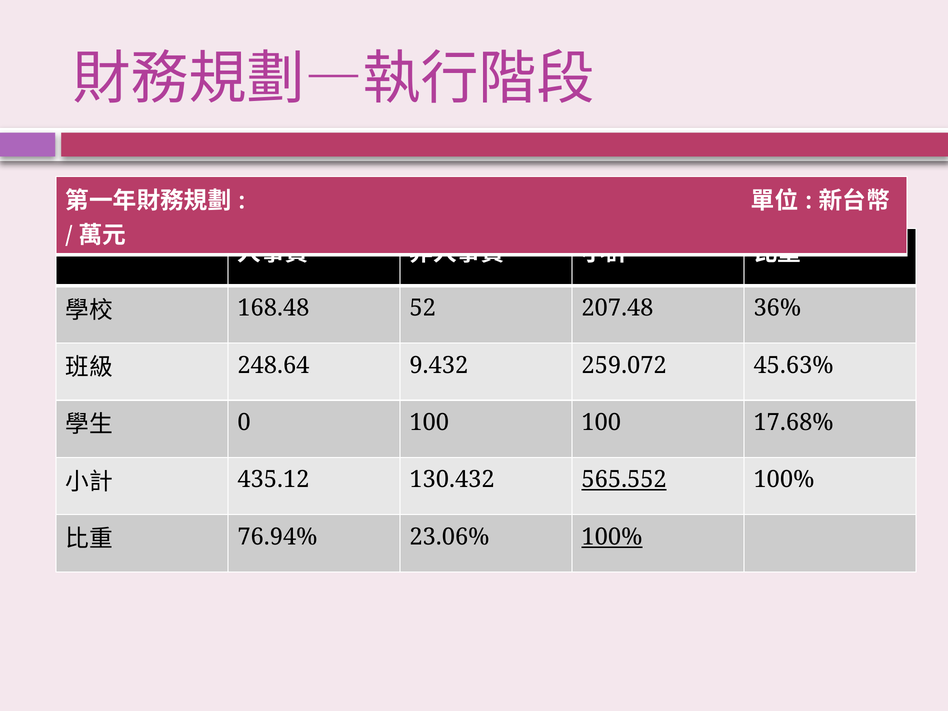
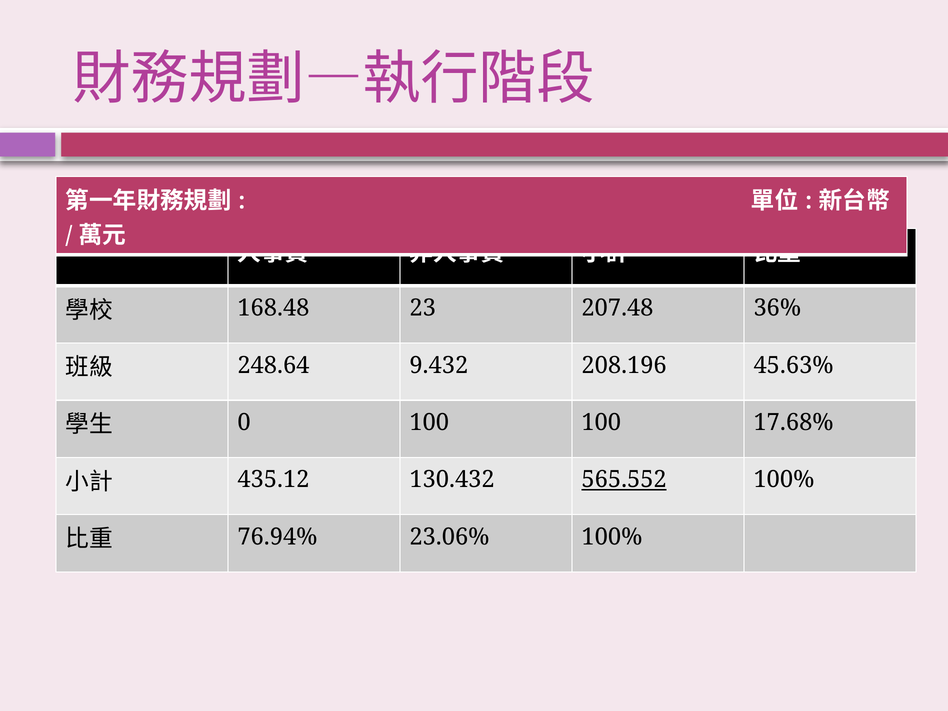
52: 52 -> 23
259.072: 259.072 -> 208.196
100% at (612, 537) underline: present -> none
